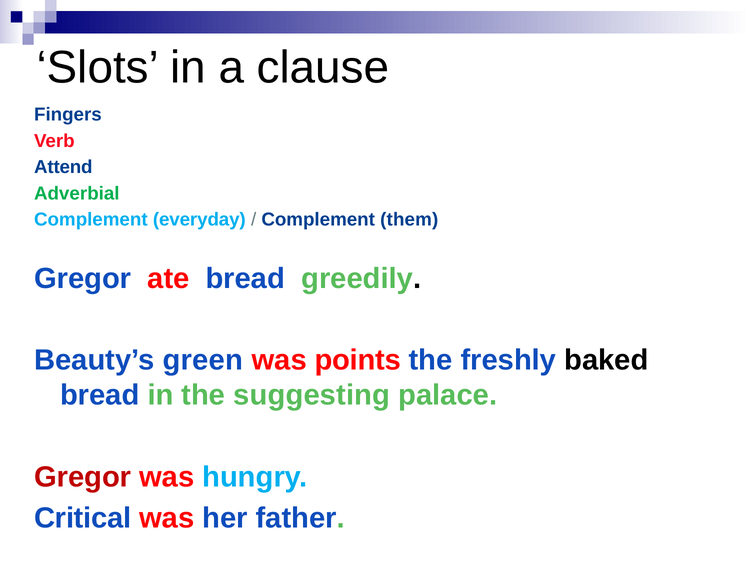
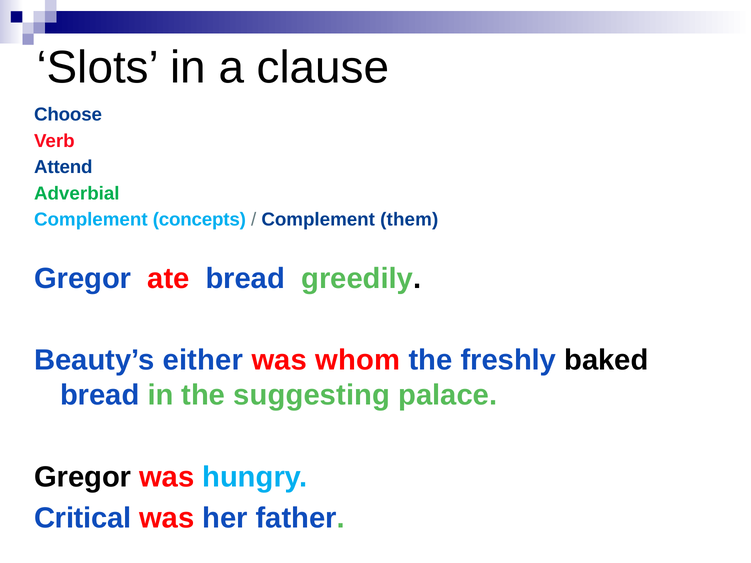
Fingers: Fingers -> Choose
everyday: everyday -> concepts
green: green -> either
points: points -> whom
Gregor at (83, 477) colour: red -> black
